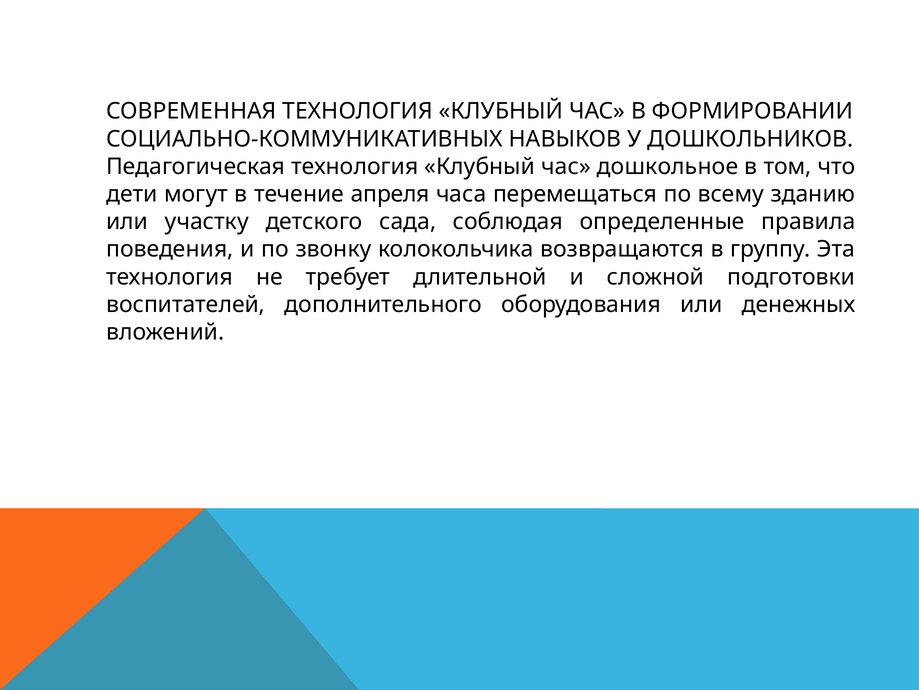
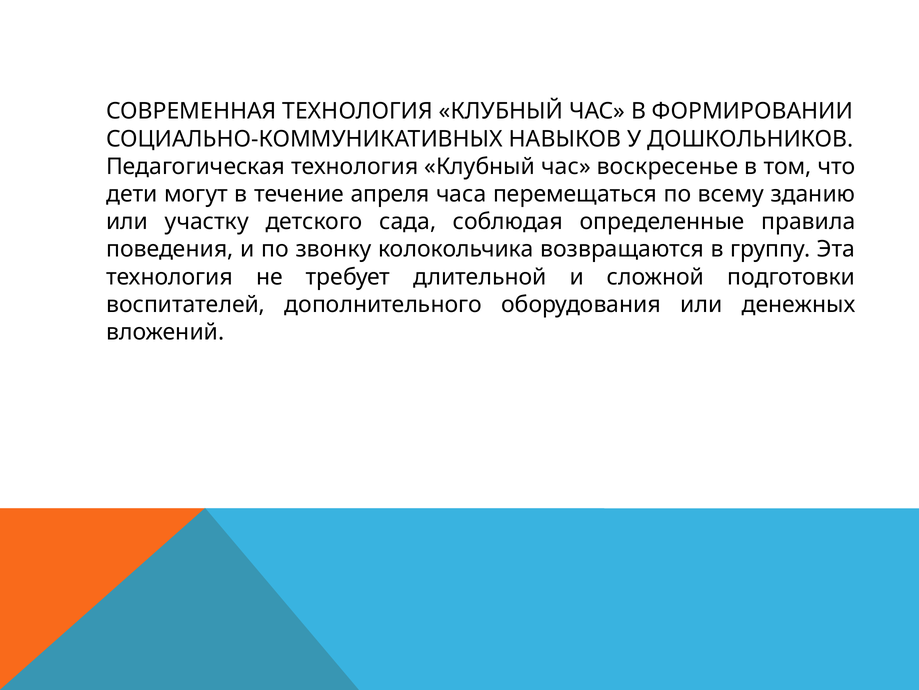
дошкольное: дошкольное -> воскресенье
